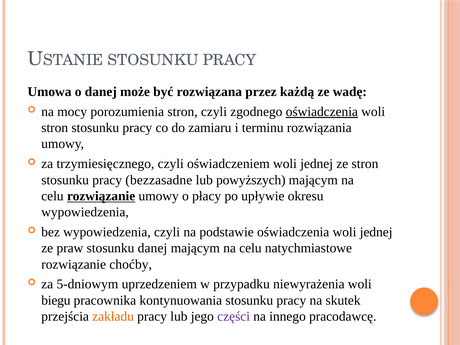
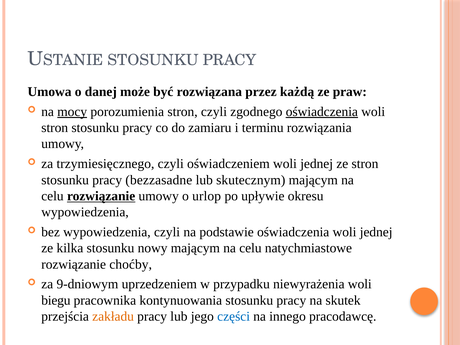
wadę: wadę -> praw
mocy underline: none -> present
powyższych: powyższych -> skutecznym
płacy: płacy -> urlop
praw: praw -> kilka
stosunku danej: danej -> nowy
5-dniowym: 5-dniowym -> 9-dniowym
części colour: purple -> blue
